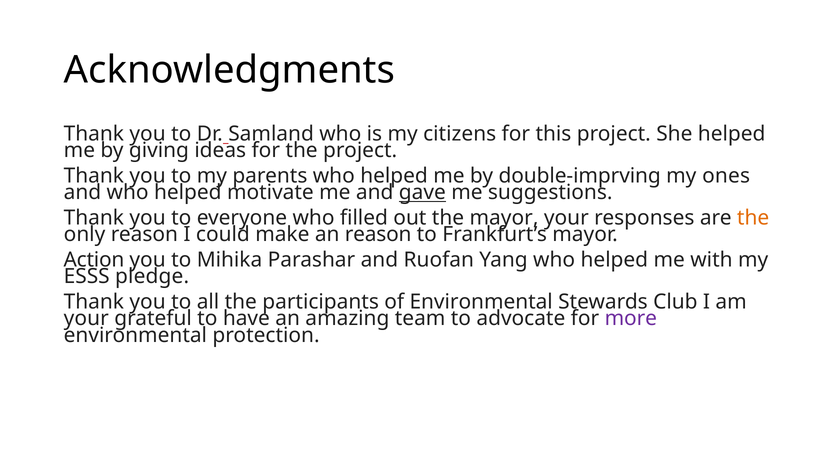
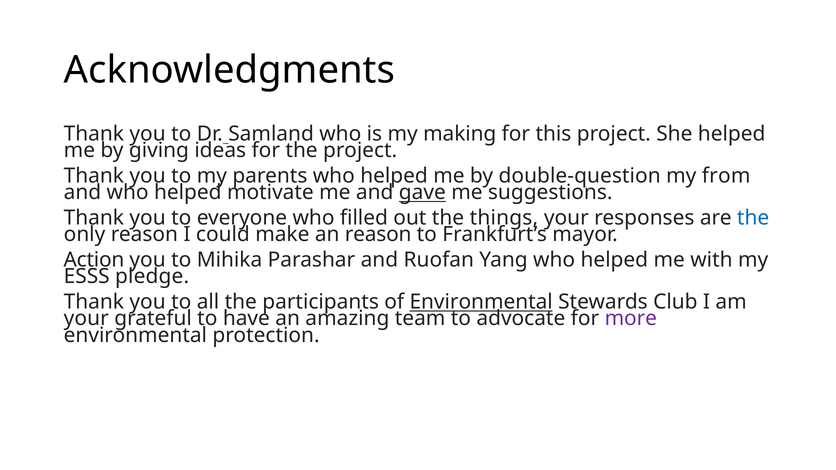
citizens: citizens -> making
double-imprving: double-imprving -> double-question
ones: ones -> from
the mayor: mayor -> things
the at (753, 218) colour: orange -> blue
Environmental at (481, 302) underline: none -> present
